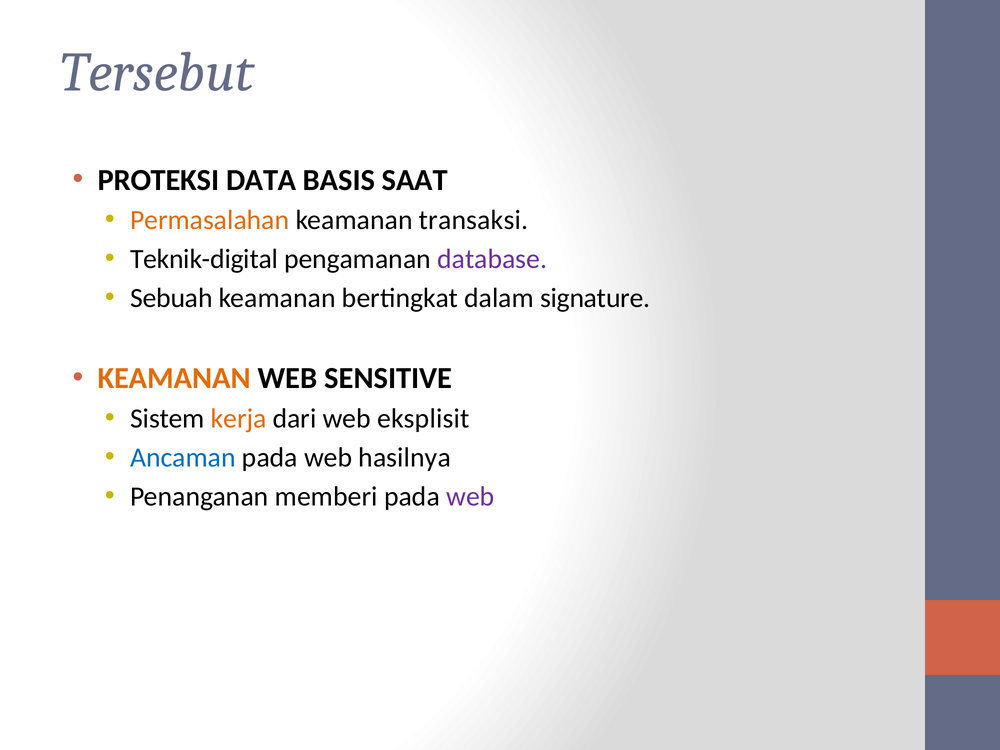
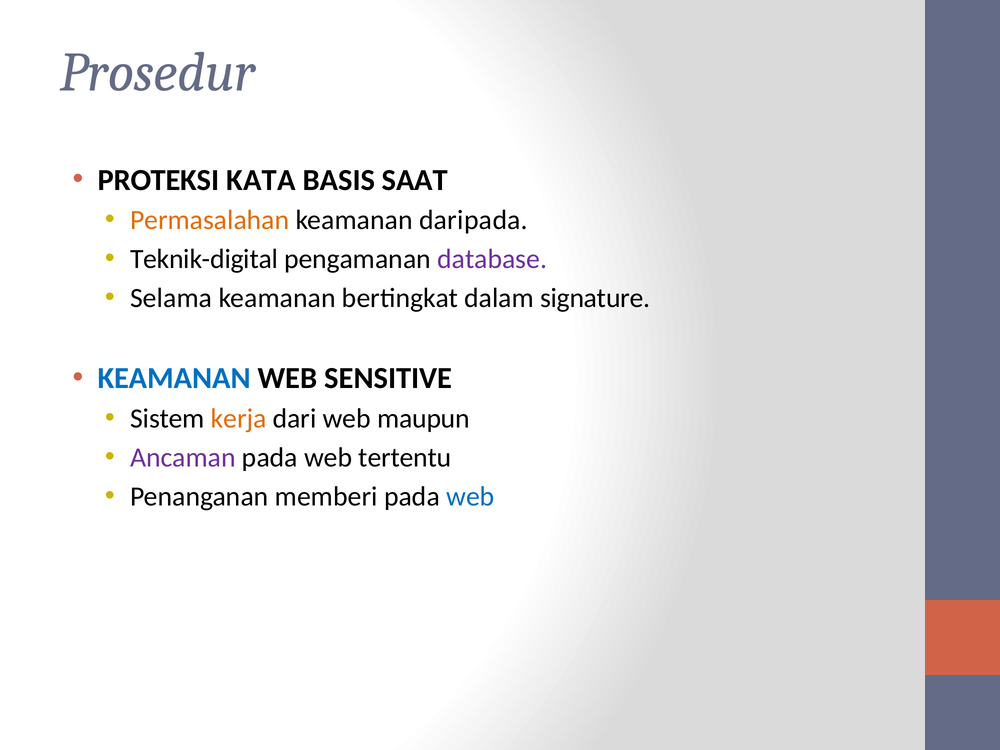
Tersebut: Tersebut -> Prosedur
DATA: DATA -> KATA
transaksi: transaksi -> daripada
Sebuah: Sebuah -> Selama
KEAMANAN at (174, 378) colour: orange -> blue
eksplisit: eksplisit -> maupun
Ancaman colour: blue -> purple
hasilnya: hasilnya -> tertentu
web at (470, 497) colour: purple -> blue
